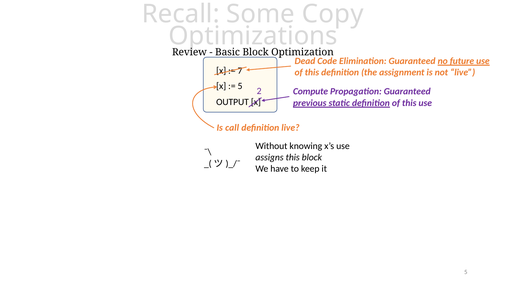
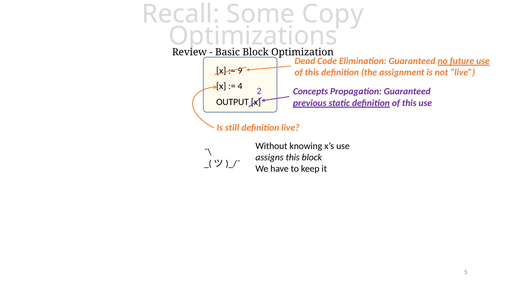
7: 7 -> 9
5 at (240, 86): 5 -> 4
Compute: Compute -> Concepts
call: call -> still
